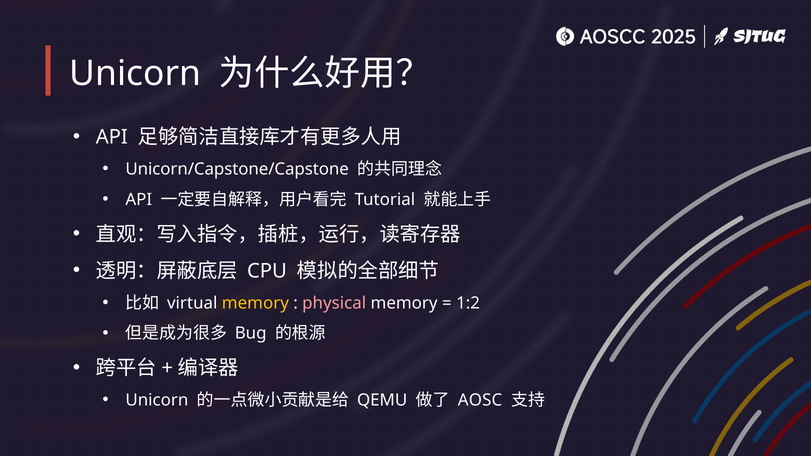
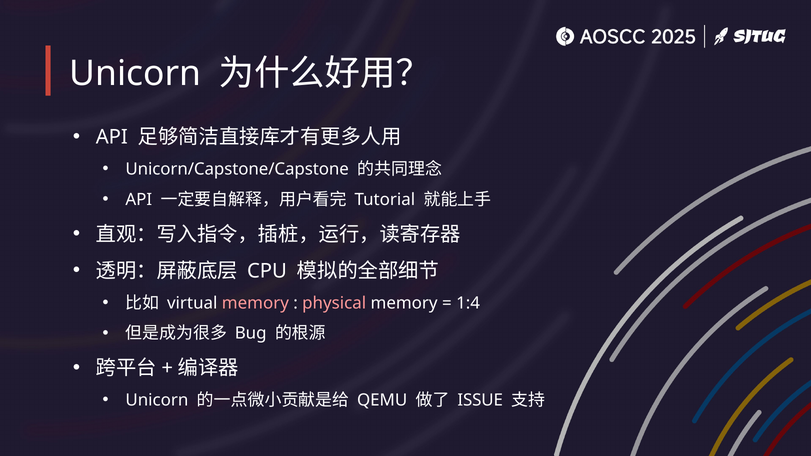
memory at (255, 303) colour: yellow -> pink
1:2: 1:2 -> 1:4
AOSC: AOSC -> ISSUE
